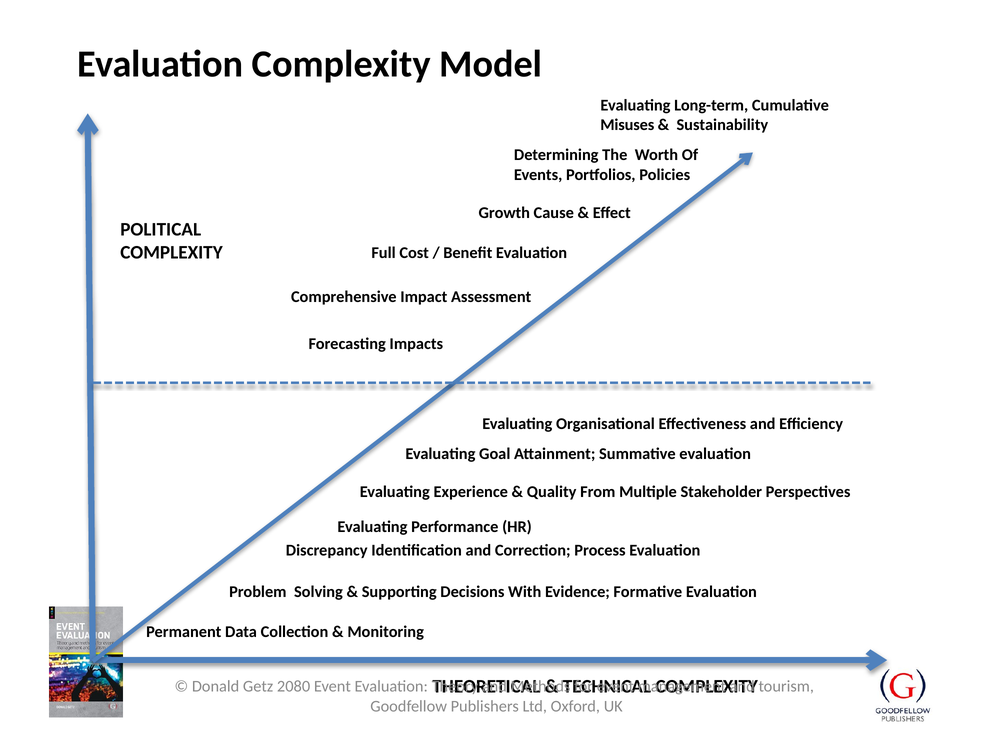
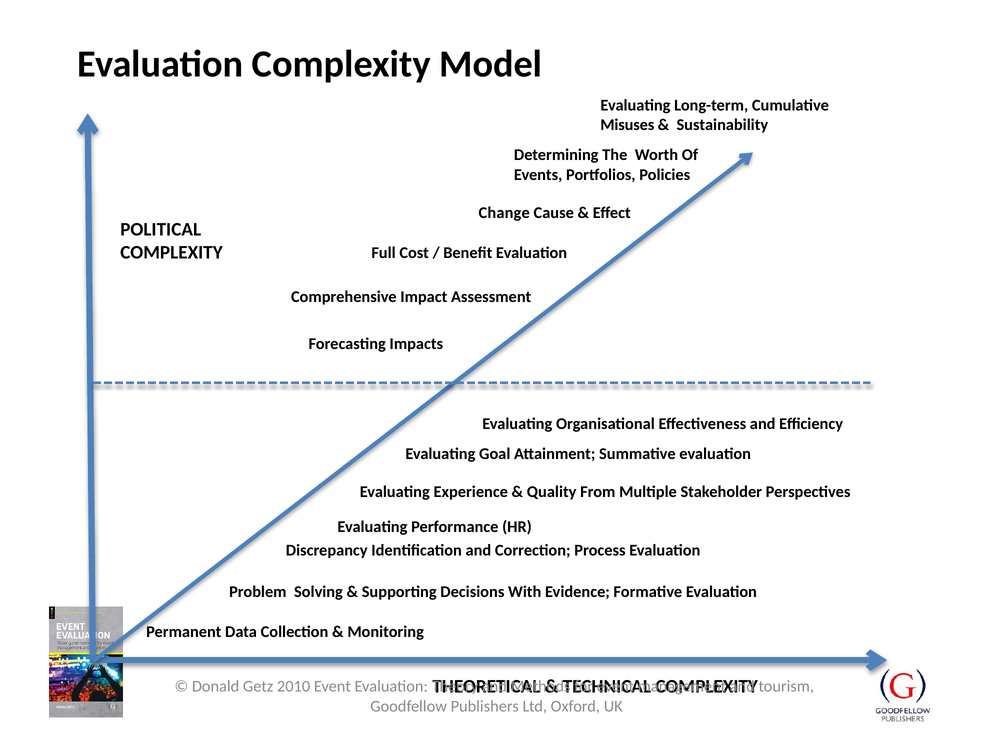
Growth: Growth -> Change
2080: 2080 -> 2010
